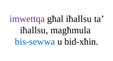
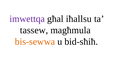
iħallsu at (34, 30): iħallsu -> tassew
bis-sewwa colour: blue -> orange
bid-xħin: bid-xħin -> bid-sħiħ
